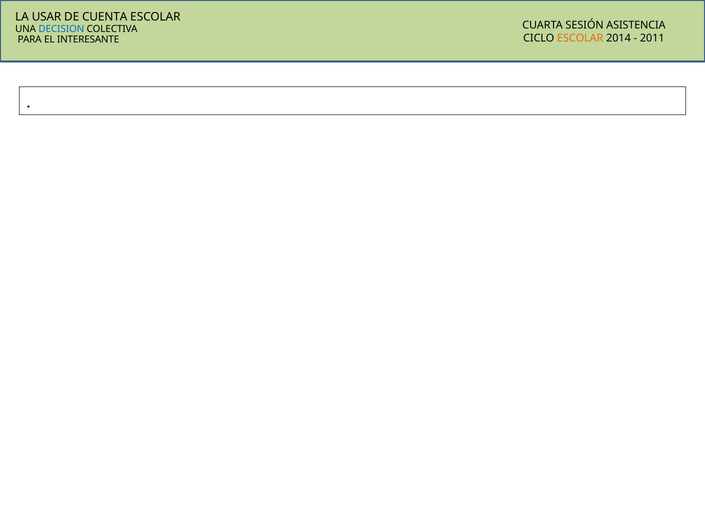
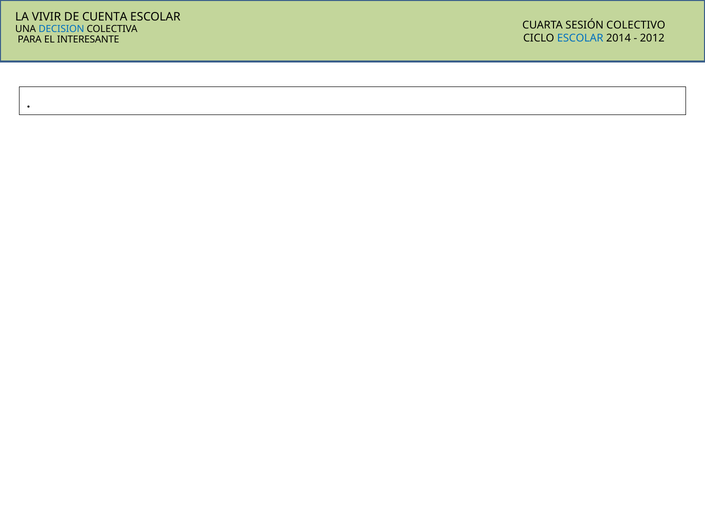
USAR: USAR -> VIVIR
ASISTENCIA: ASISTENCIA -> COLECTIVO
ESCOLAR at (580, 38) colour: orange -> blue
2011: 2011 -> 2012
